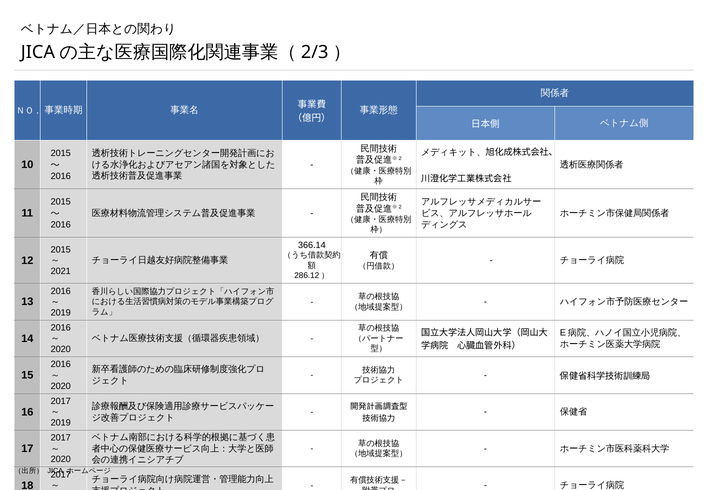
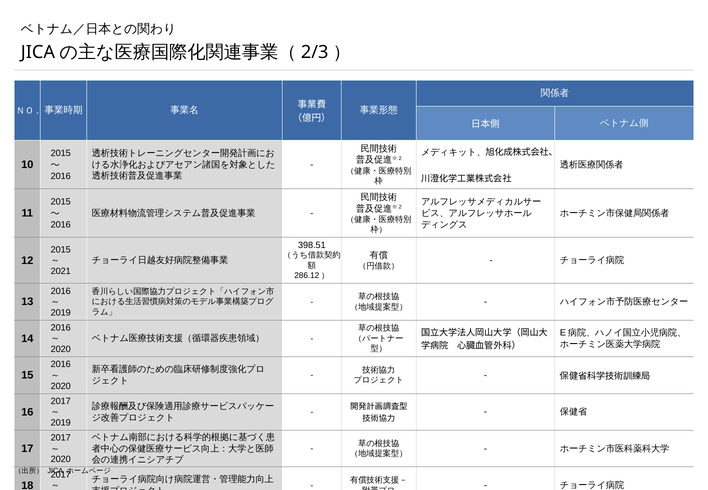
366.14: 366.14 -> 398.51
